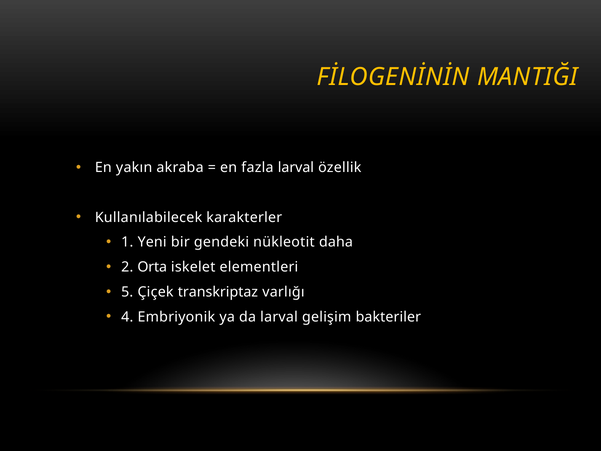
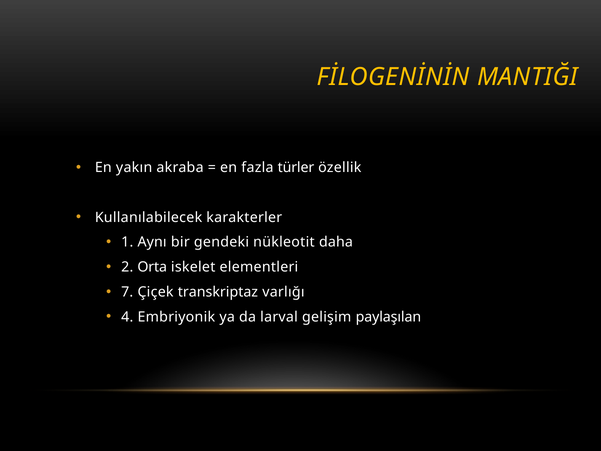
fazla larval: larval -> türler
Yeni: Yeni -> Aynı
5: 5 -> 7
bakteriler: bakteriler -> paylaşılan
